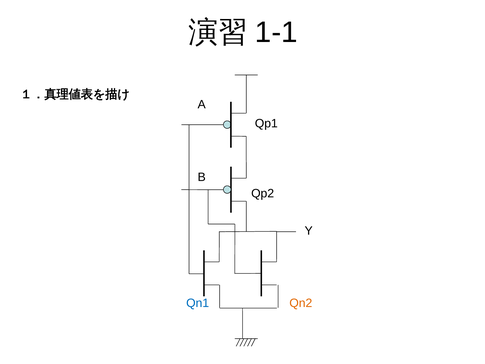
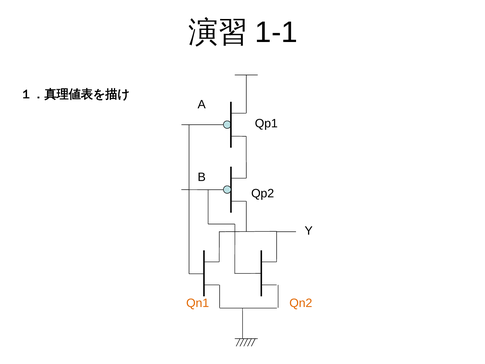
Qn1 colour: blue -> orange
